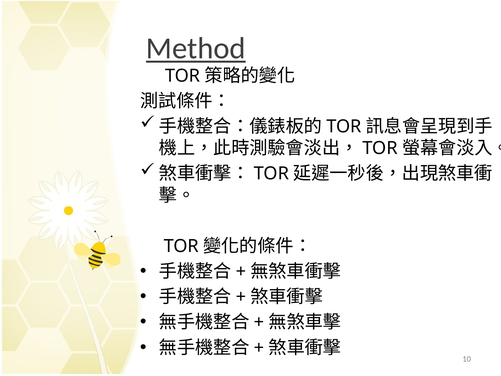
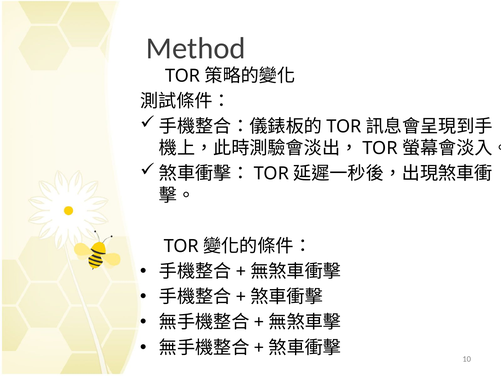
Method underline: present -> none
